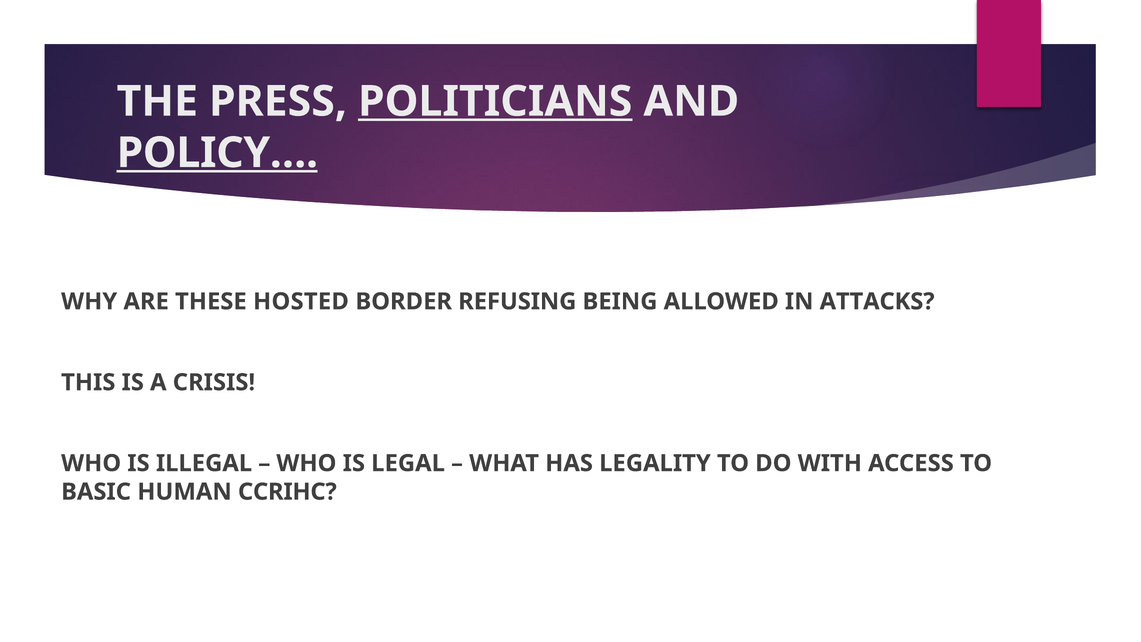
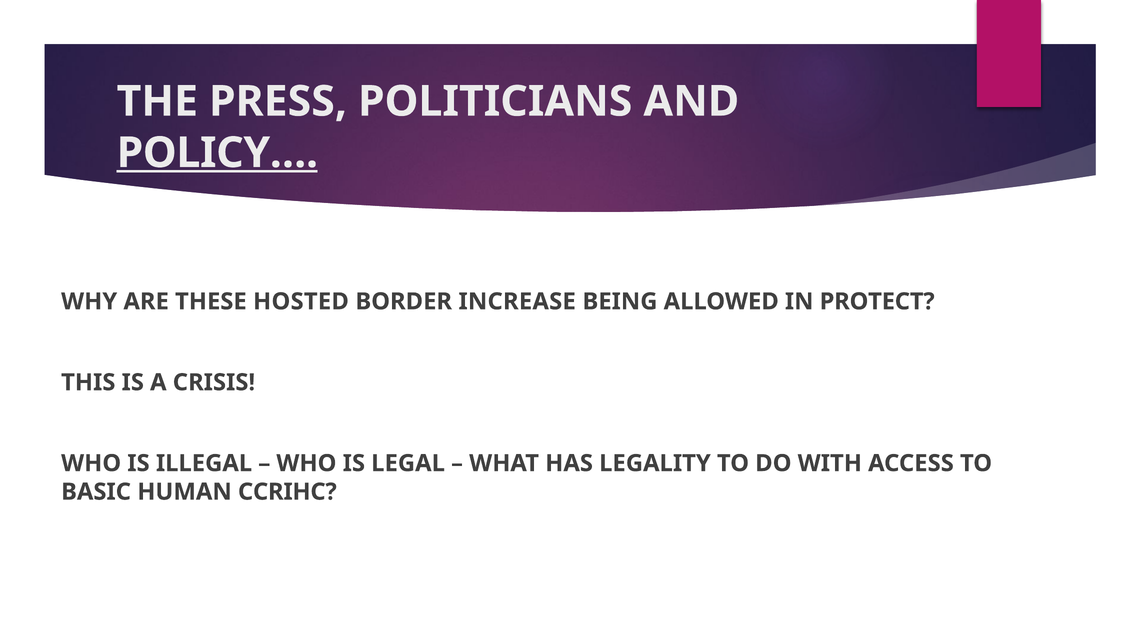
POLITICIANS underline: present -> none
REFUSING: REFUSING -> INCREASE
ATTACKS: ATTACKS -> PROTECT
